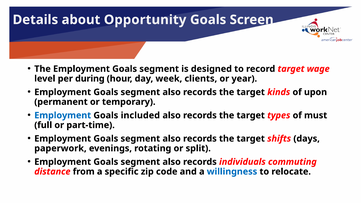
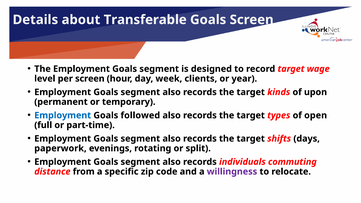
Opportunity: Opportunity -> Transferable
per during: during -> screen
included: included -> followed
must: must -> open
willingness colour: blue -> purple
